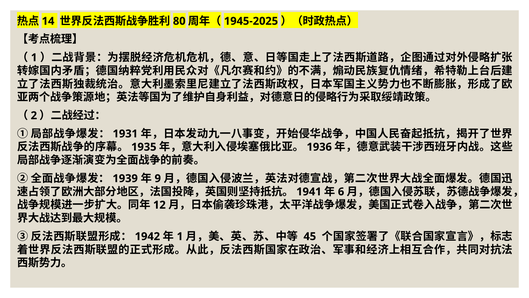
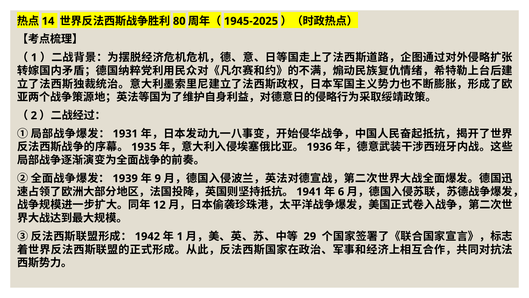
45: 45 -> 29
